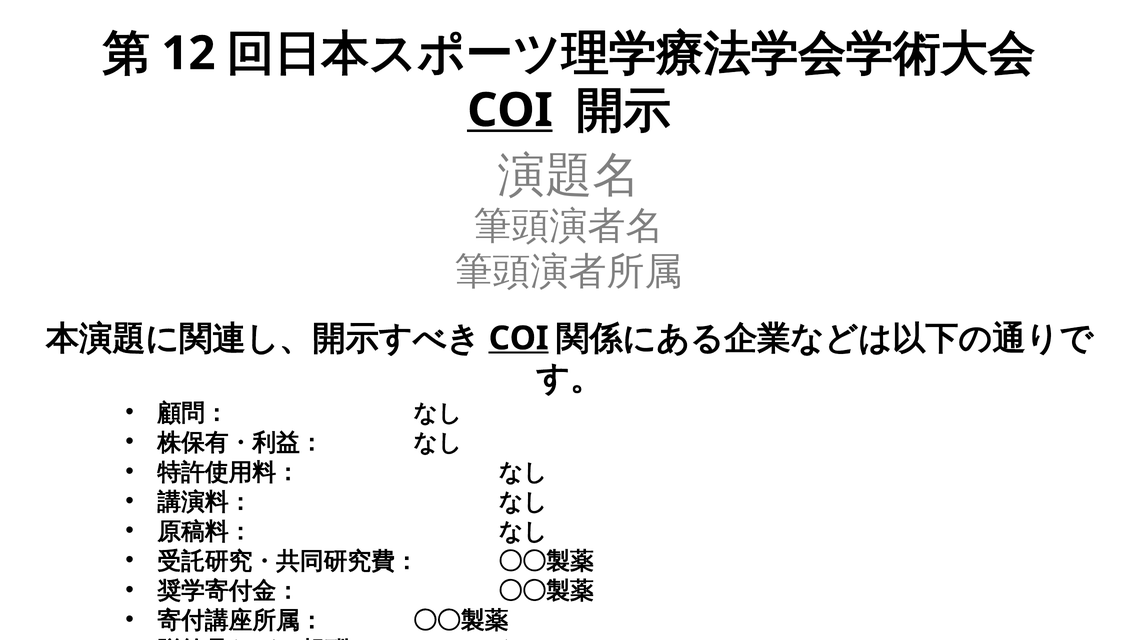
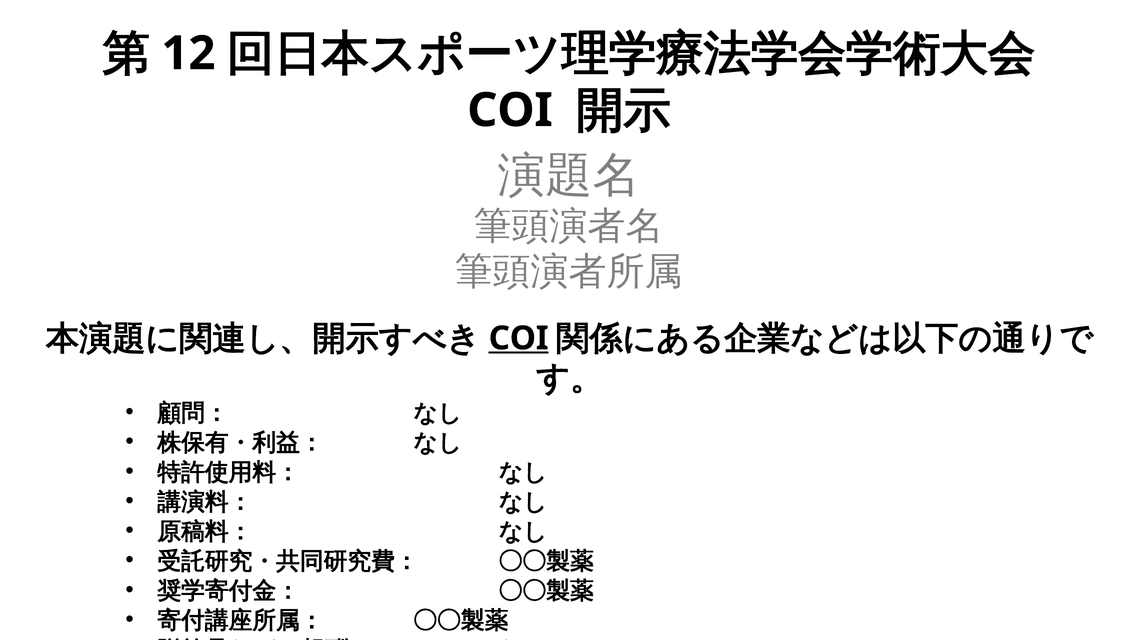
COI at (510, 110) underline: present -> none
